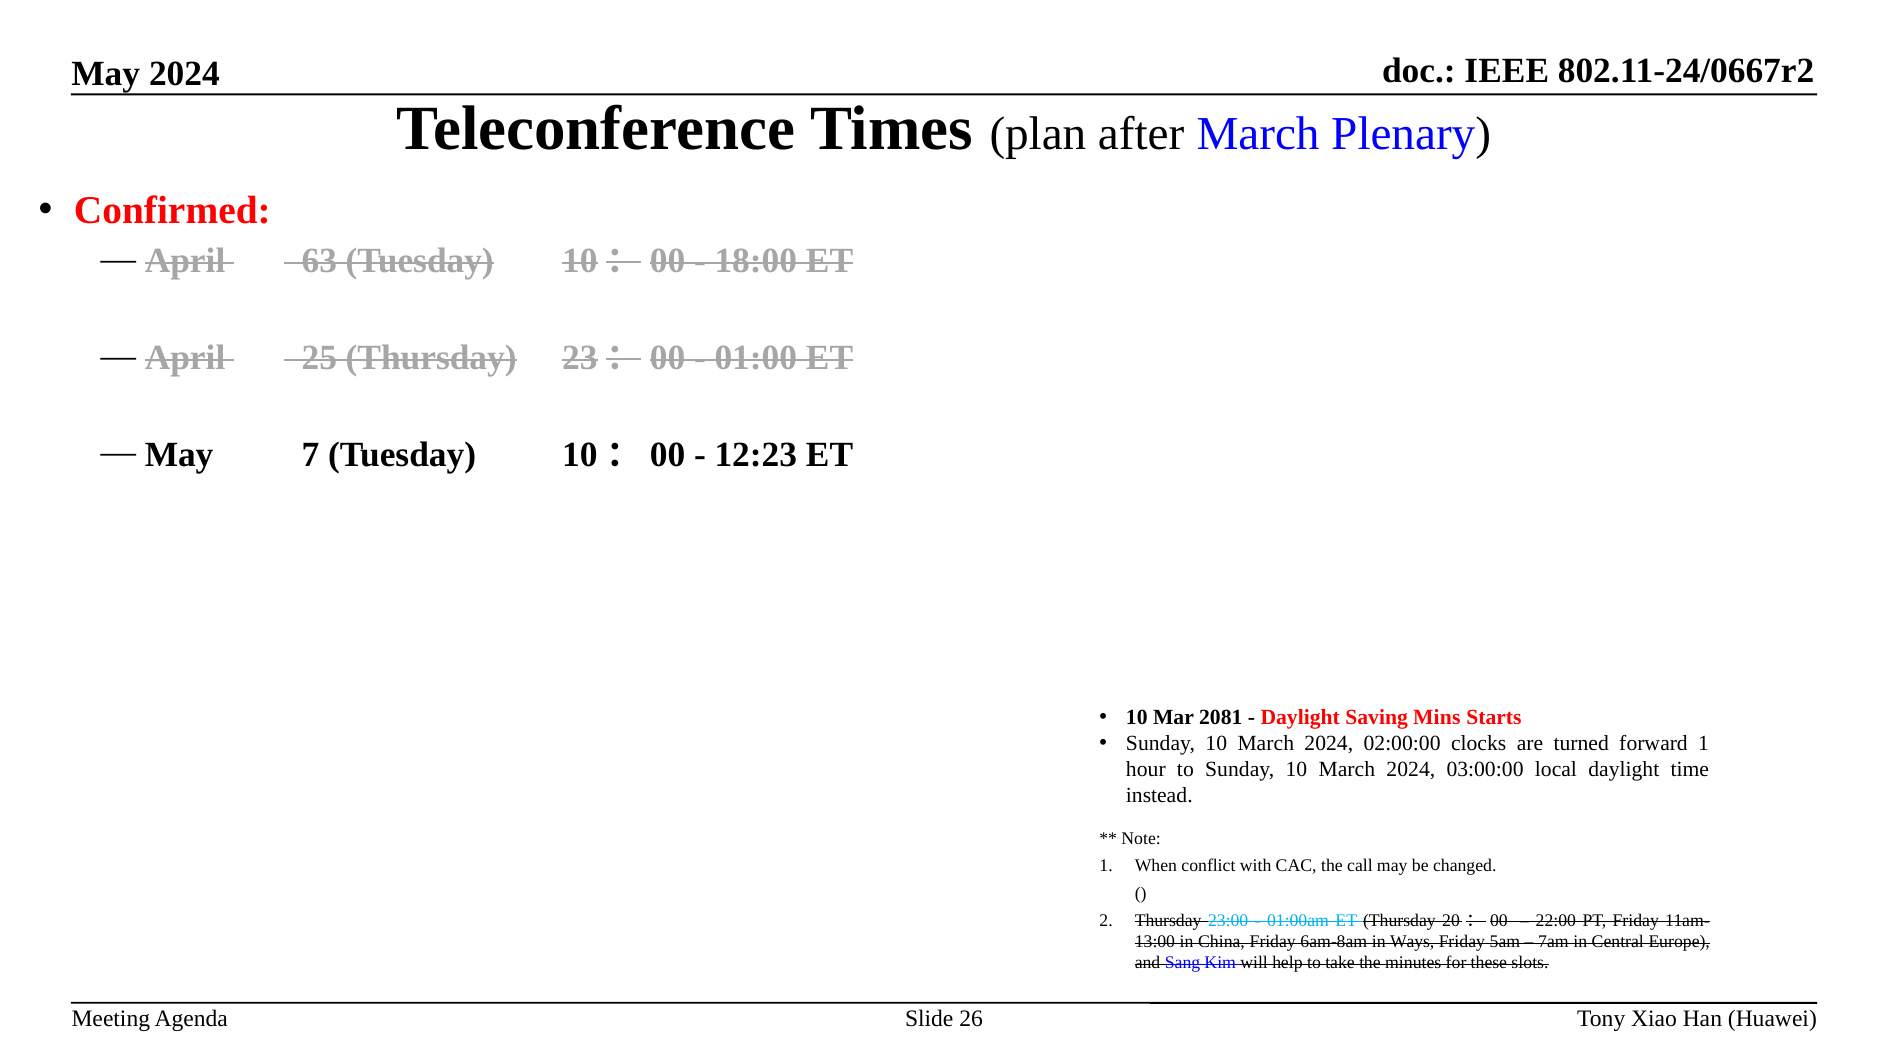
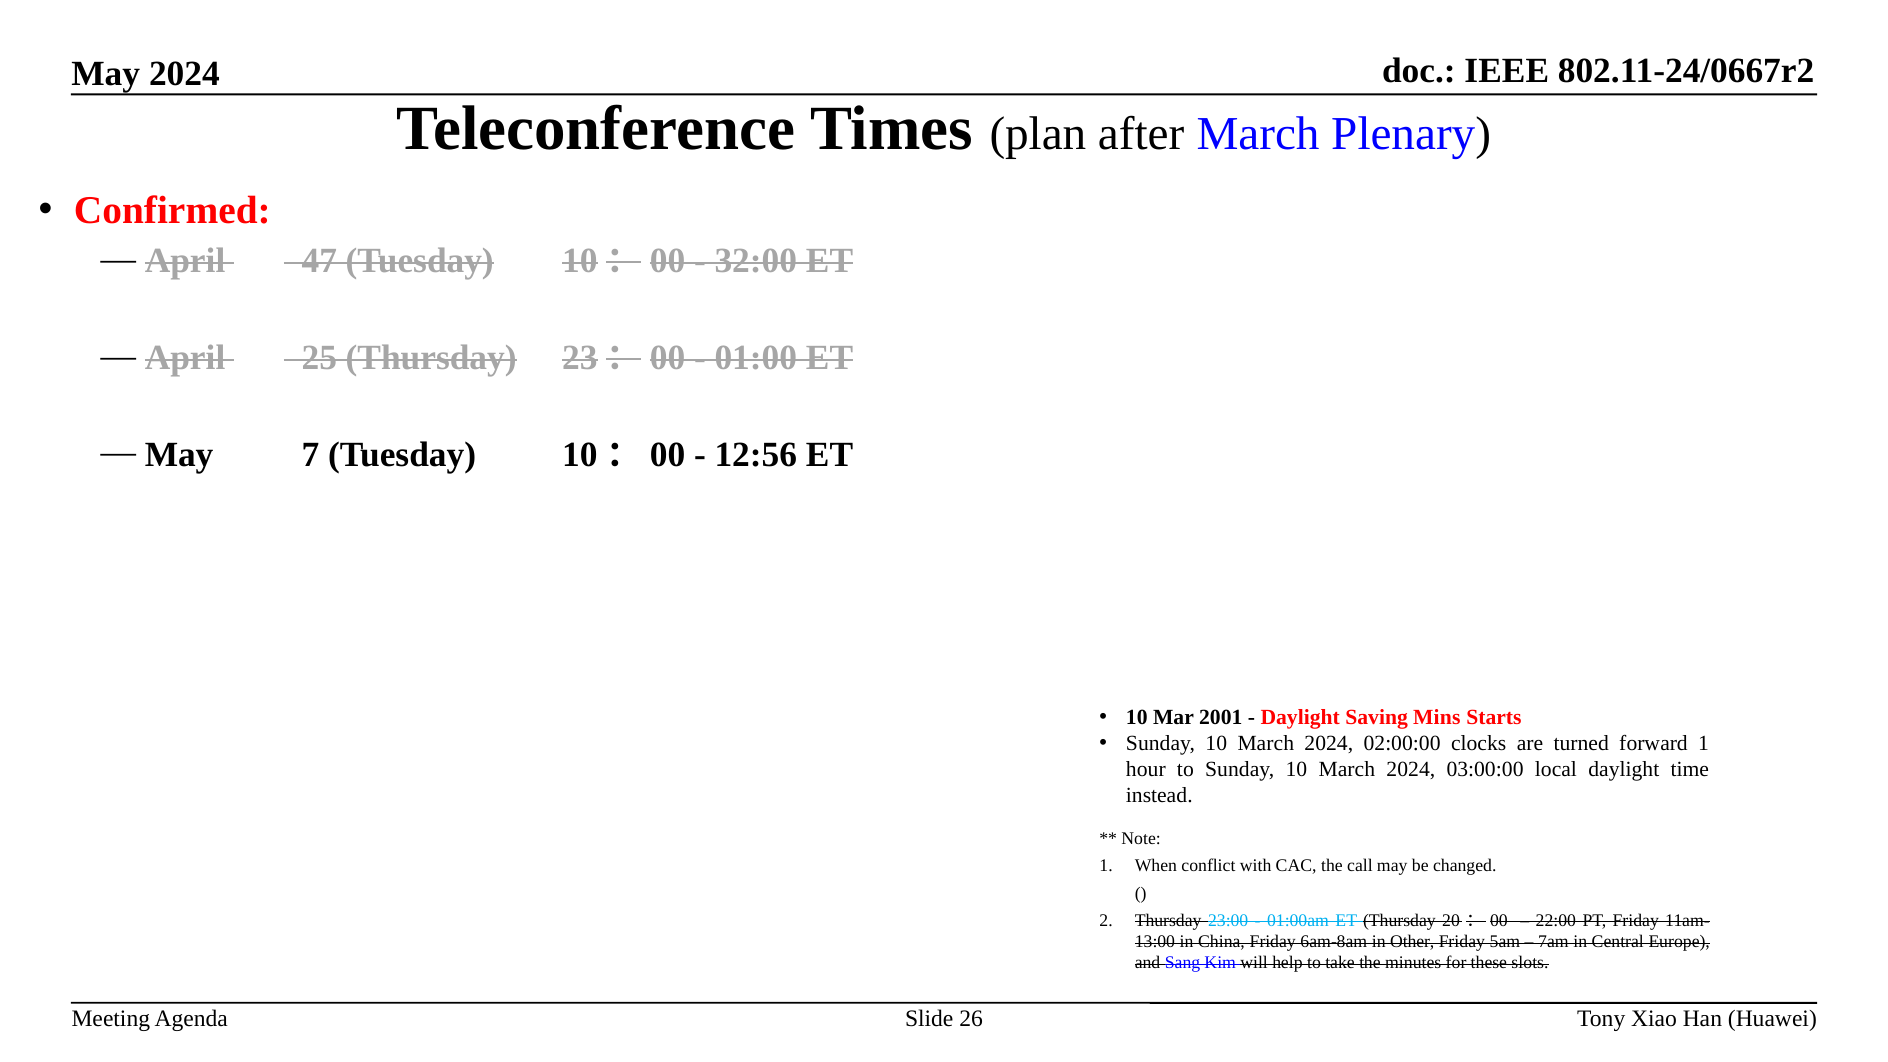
63: 63 -> 47
18:00: 18:00 -> 32:00
12:23: 12:23 -> 12:56
2081: 2081 -> 2001
Ways: Ways -> Other
